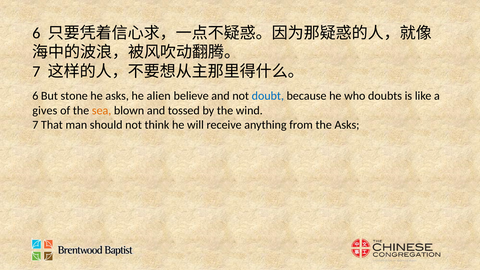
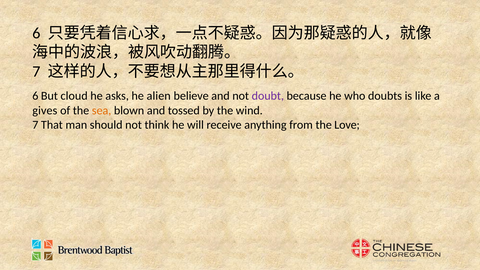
stone: stone -> cloud
doubt colour: blue -> purple
the Asks: Asks -> Love
